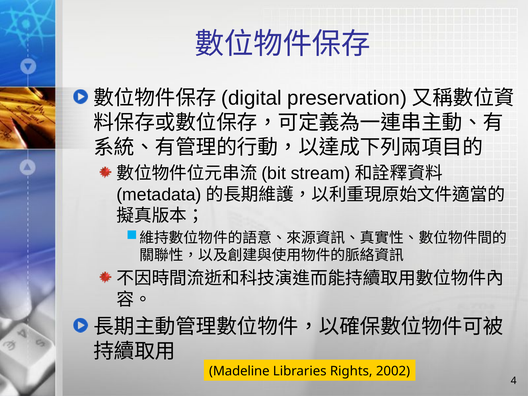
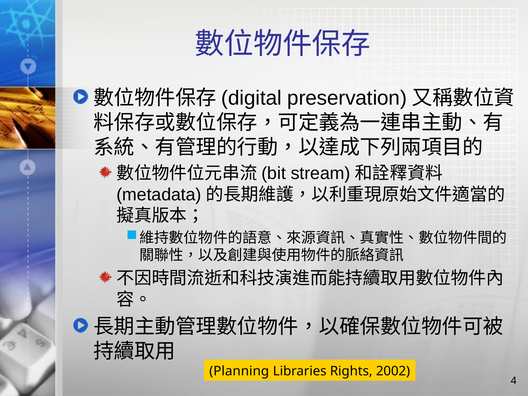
Madeline: Madeline -> Planning
